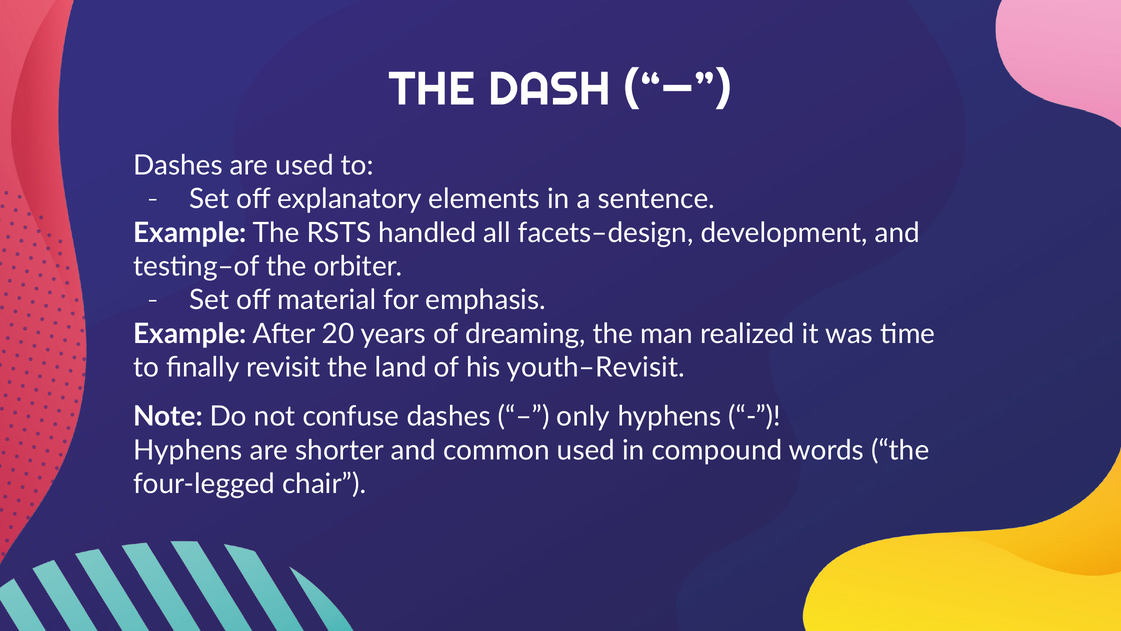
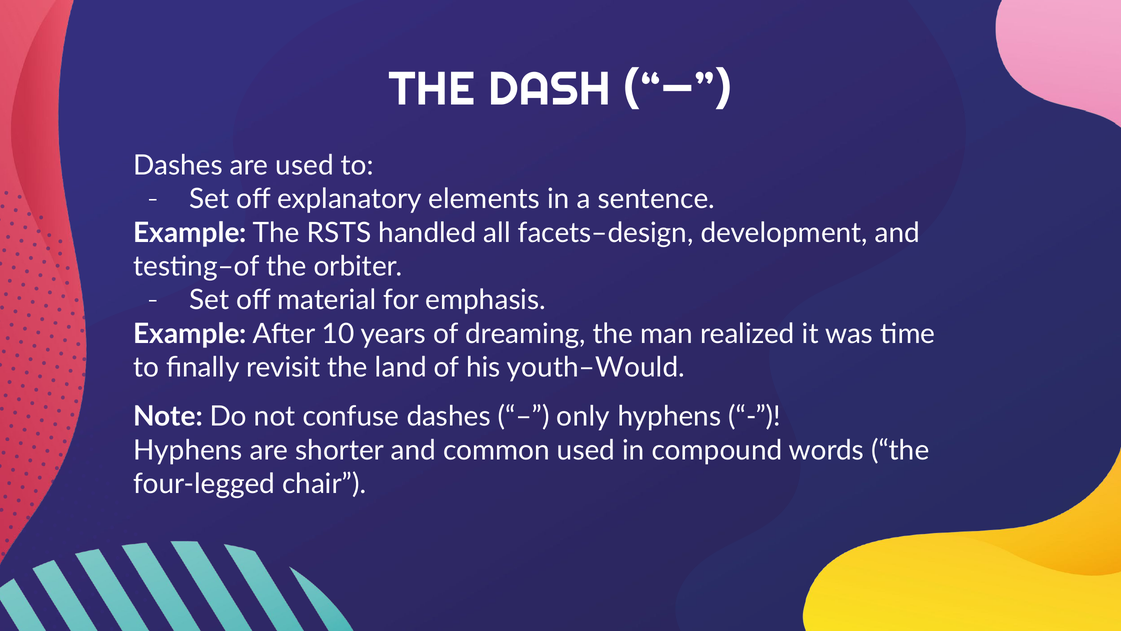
20: 20 -> 10
youth–Revisit: youth–Revisit -> youth–Would
